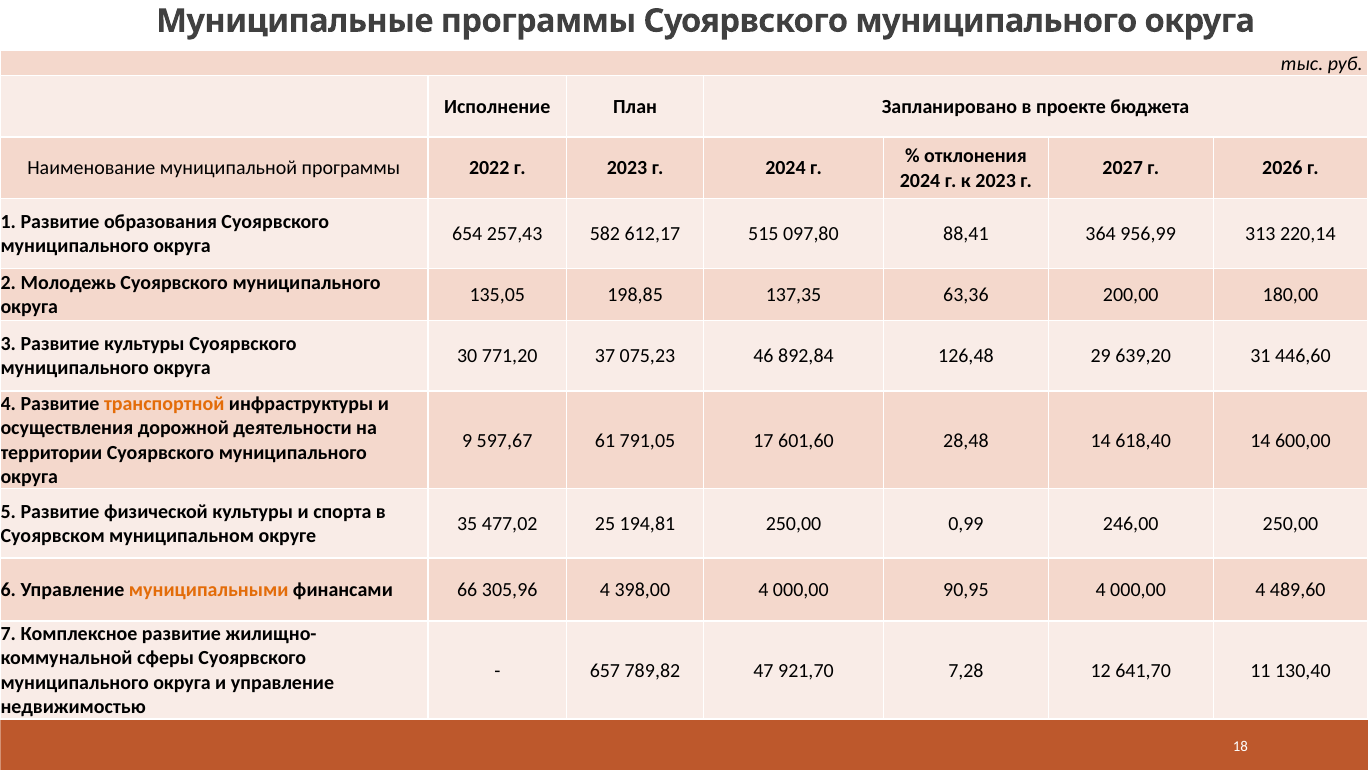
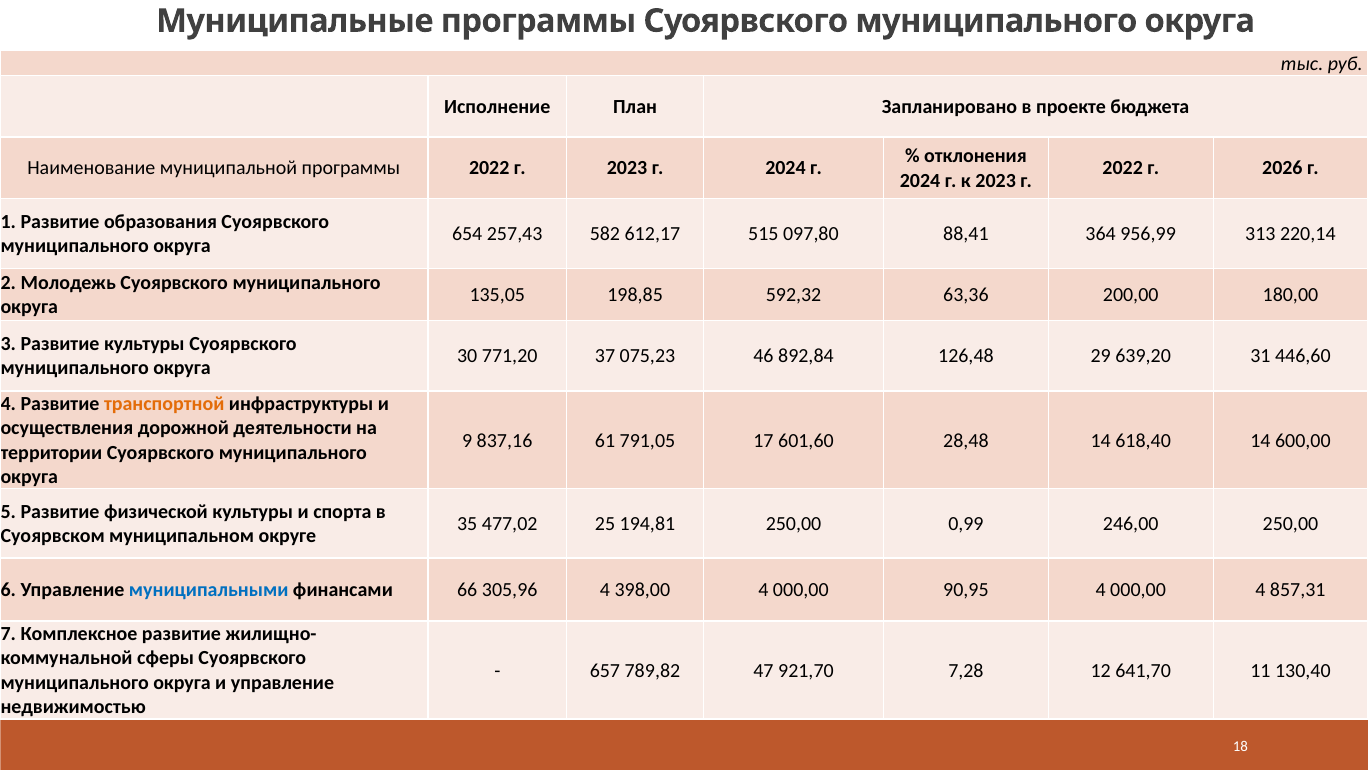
2027 at (1123, 168): 2027 -> 2022
137,35: 137,35 -> 592,32
597,67: 597,67 -> 837,16
муниципальными colour: orange -> blue
489,60: 489,60 -> 857,31
